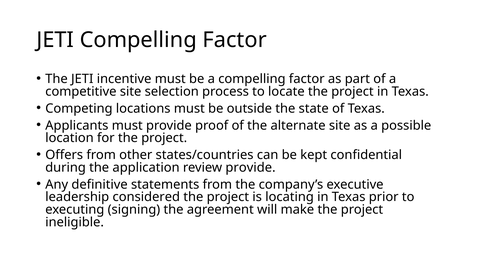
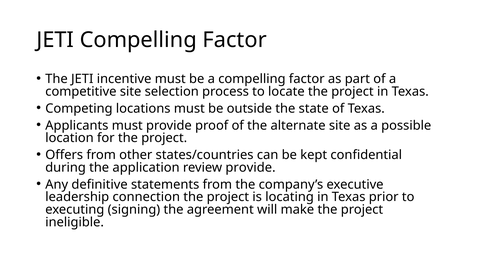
considered: considered -> connection
